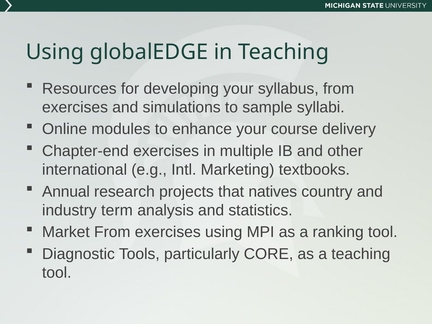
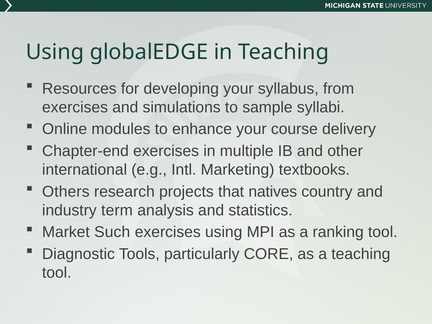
Annual: Annual -> Others
Market From: From -> Such
